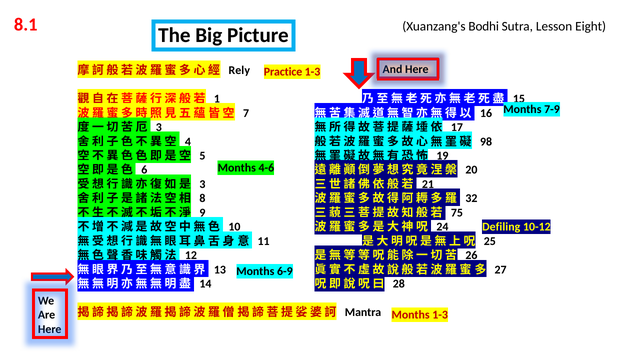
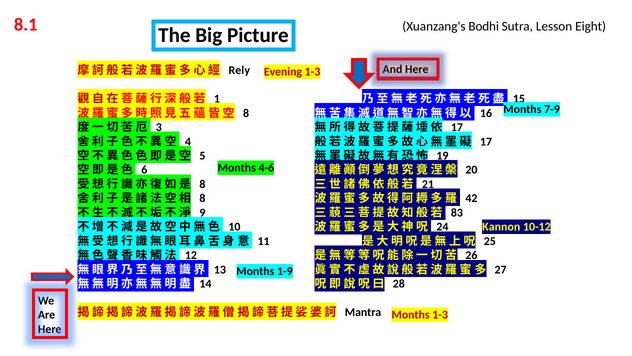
Practice: Practice -> Evening
7 at (246, 113): 7 -> 8
98 at (486, 141): 98 -> 17
3 at (202, 184): 3 -> 8
32: 32 -> 42
75: 75 -> 83
Defiling: Defiling -> Kannon
6-9: 6-9 -> 1-9
